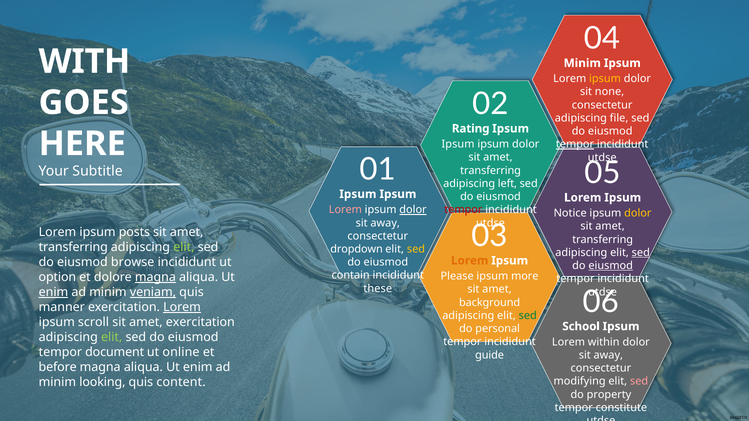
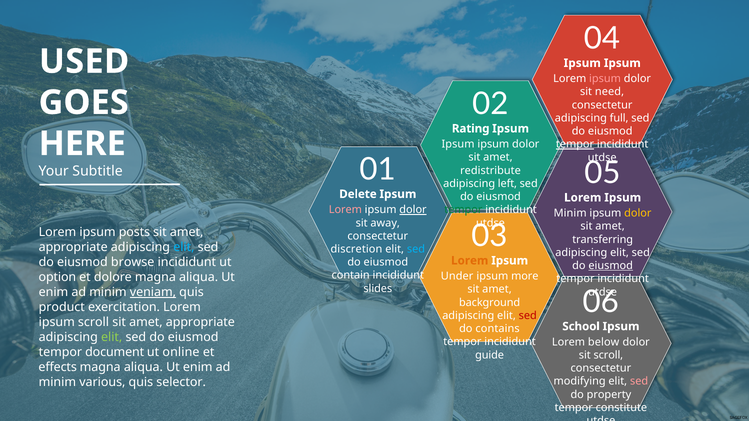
WITH: WITH -> USED
Minim at (582, 63): Minim -> Ipsum
ipsum at (605, 79) colour: yellow -> pink
none: none -> need
file: file -> full
transferring at (491, 171): transferring -> redistribute
Ipsum at (358, 194): Ipsum -> Delete
tempor at (463, 210) colour: red -> green
Notice at (570, 213): Notice -> Minim
transferring at (73, 247): transferring -> appropriate
elit at (184, 247) colour: light green -> light blue
dropdown: dropdown -> discretion
sed at (416, 249) colour: yellow -> light blue
sed at (641, 253) underline: present -> none
Please: Please -> Under
magna at (155, 277) underline: present -> none
these: these -> slides
enim at (53, 292) underline: present -> none
manner: manner -> product
Lorem at (182, 307) underline: present -> none
sed at (528, 316) colour: green -> red
exercitation at (200, 322): exercitation -> appropriate
personal: personal -> contains
within: within -> below
away at (608, 355): away -> scroll
before: before -> effects
looking: looking -> various
content: content -> selector
